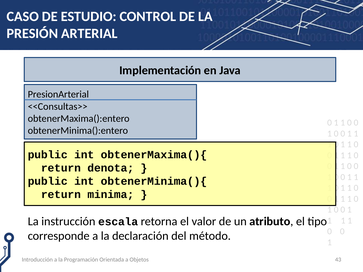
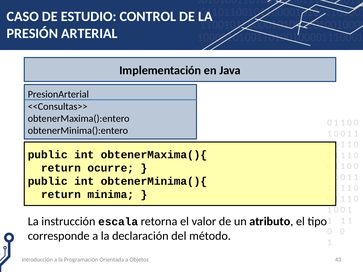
denota: denota -> ocurre
